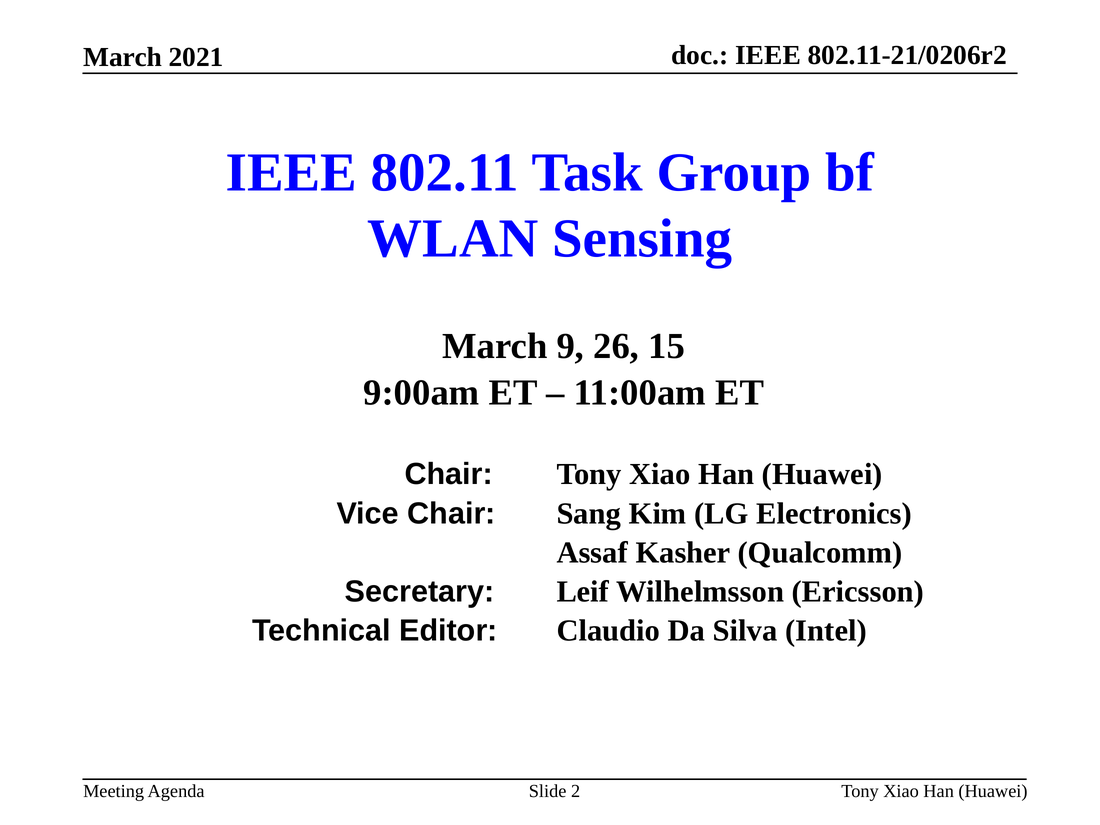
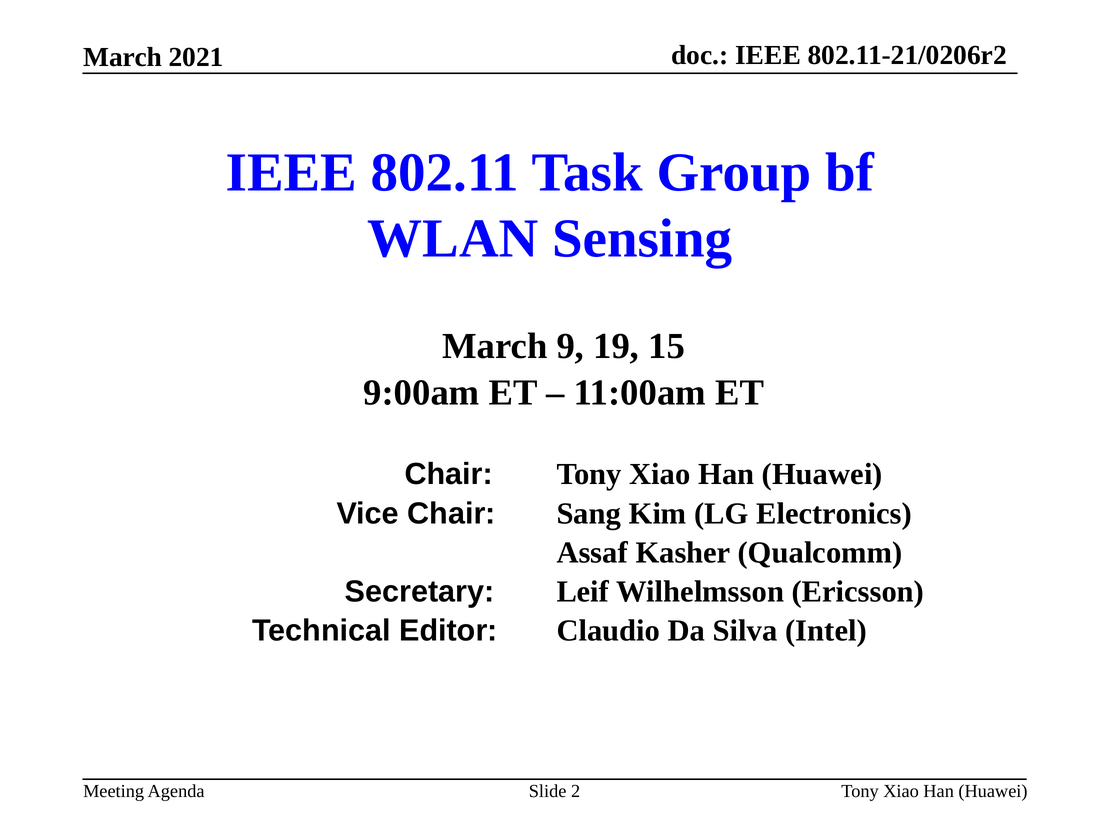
26: 26 -> 19
